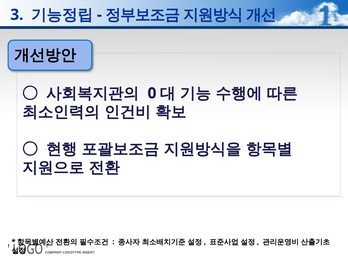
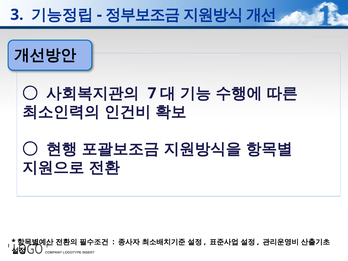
0: 0 -> 7
